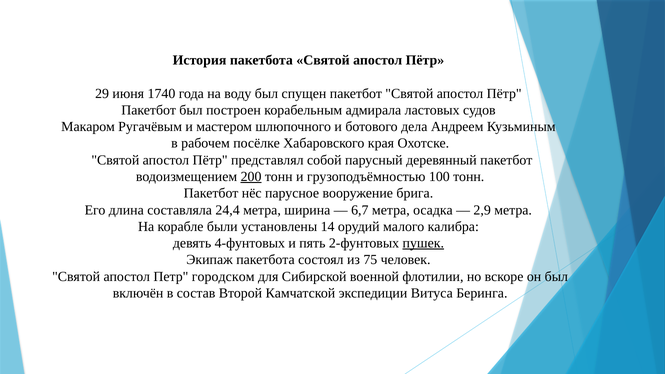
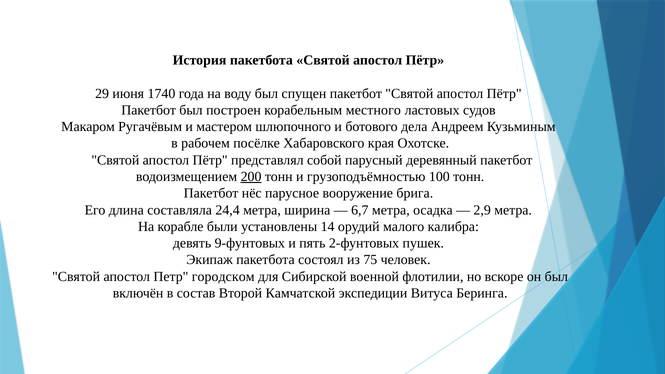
адмирала: адмирала -> местного
4-фунтовых: 4-фунтовых -> 9-фунтовых
пушек underline: present -> none
